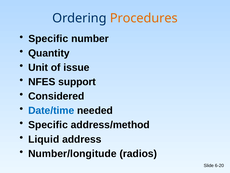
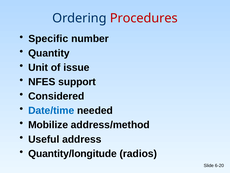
Procedures colour: orange -> red
Specific at (48, 125): Specific -> Mobilize
Liquid: Liquid -> Useful
Number/longitude: Number/longitude -> Quantity/longitude
